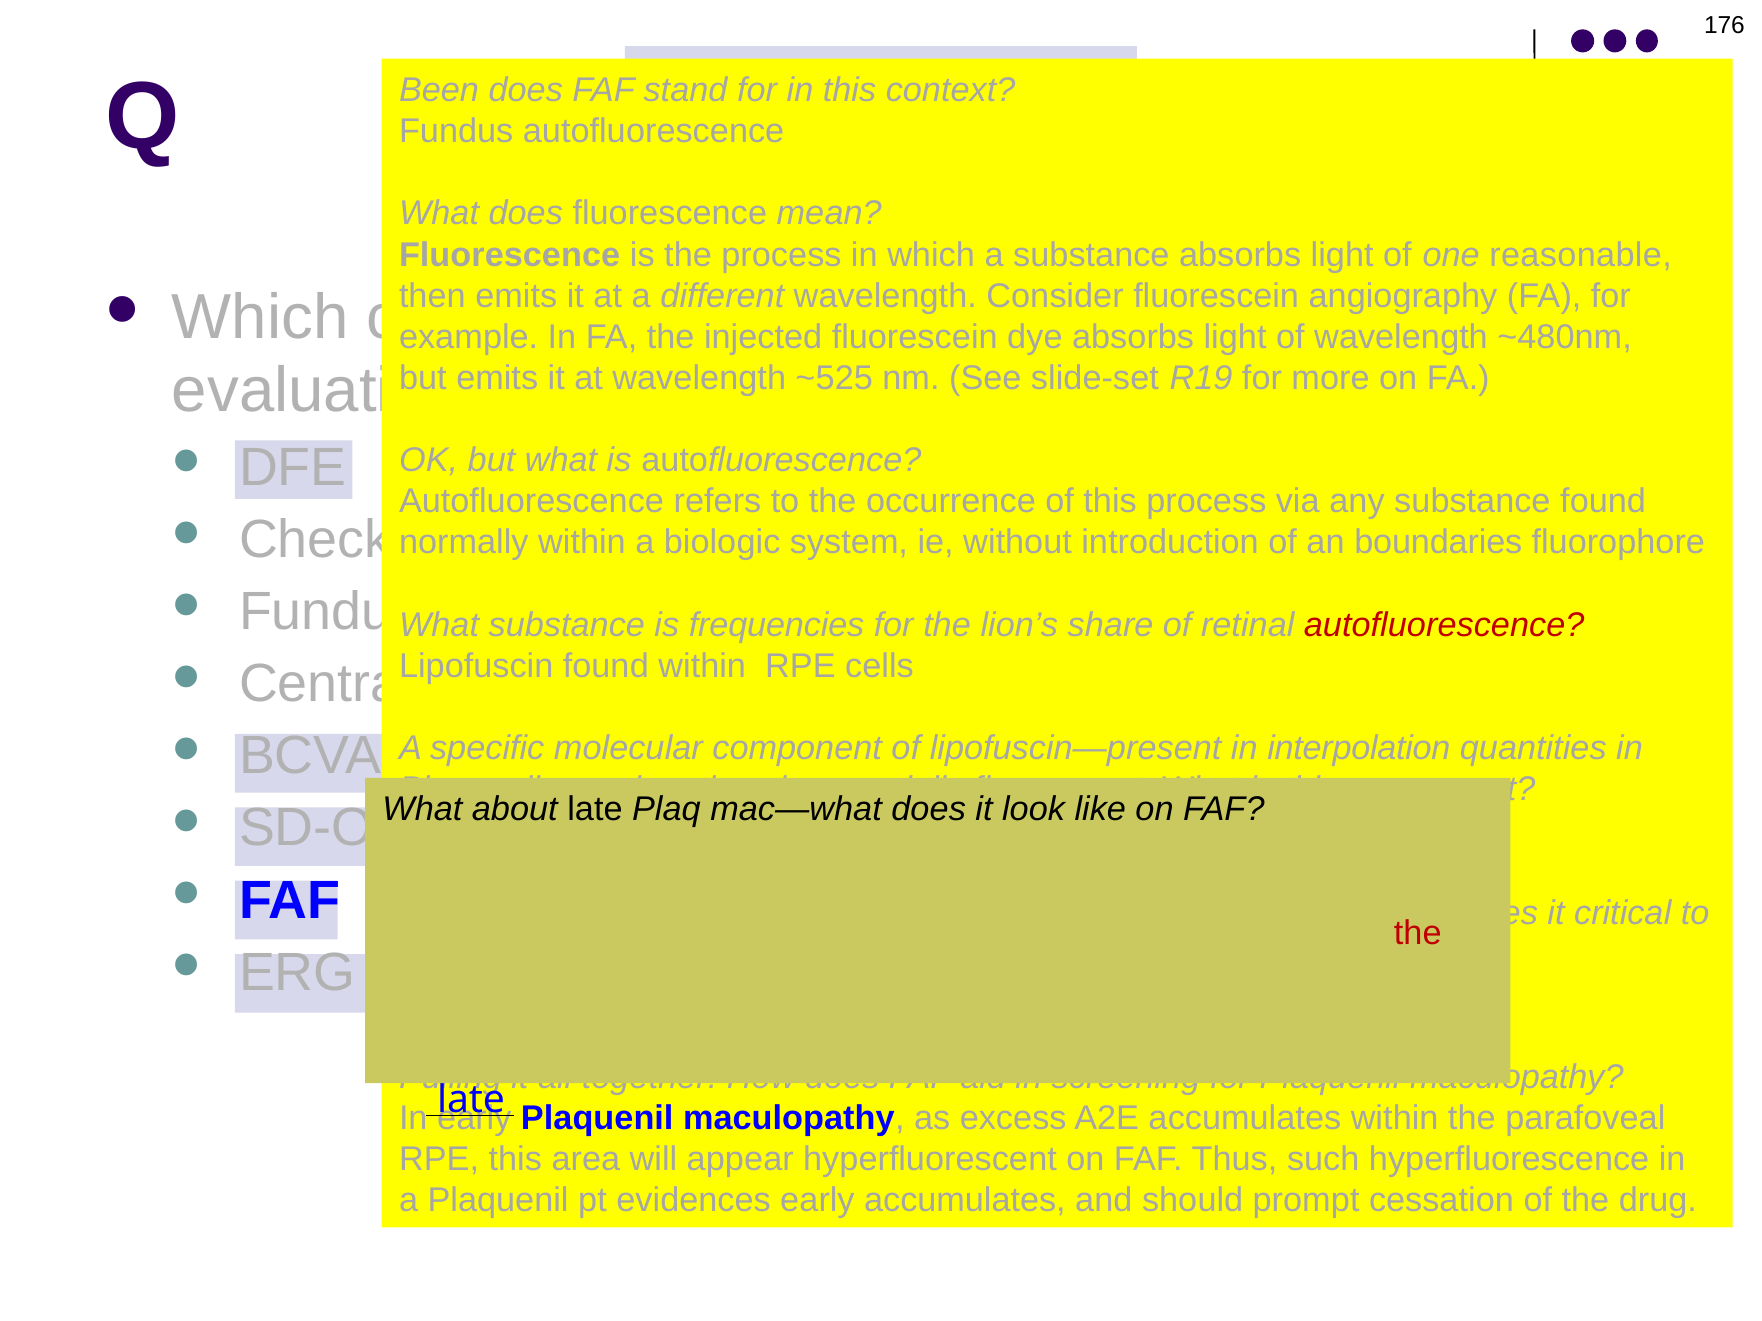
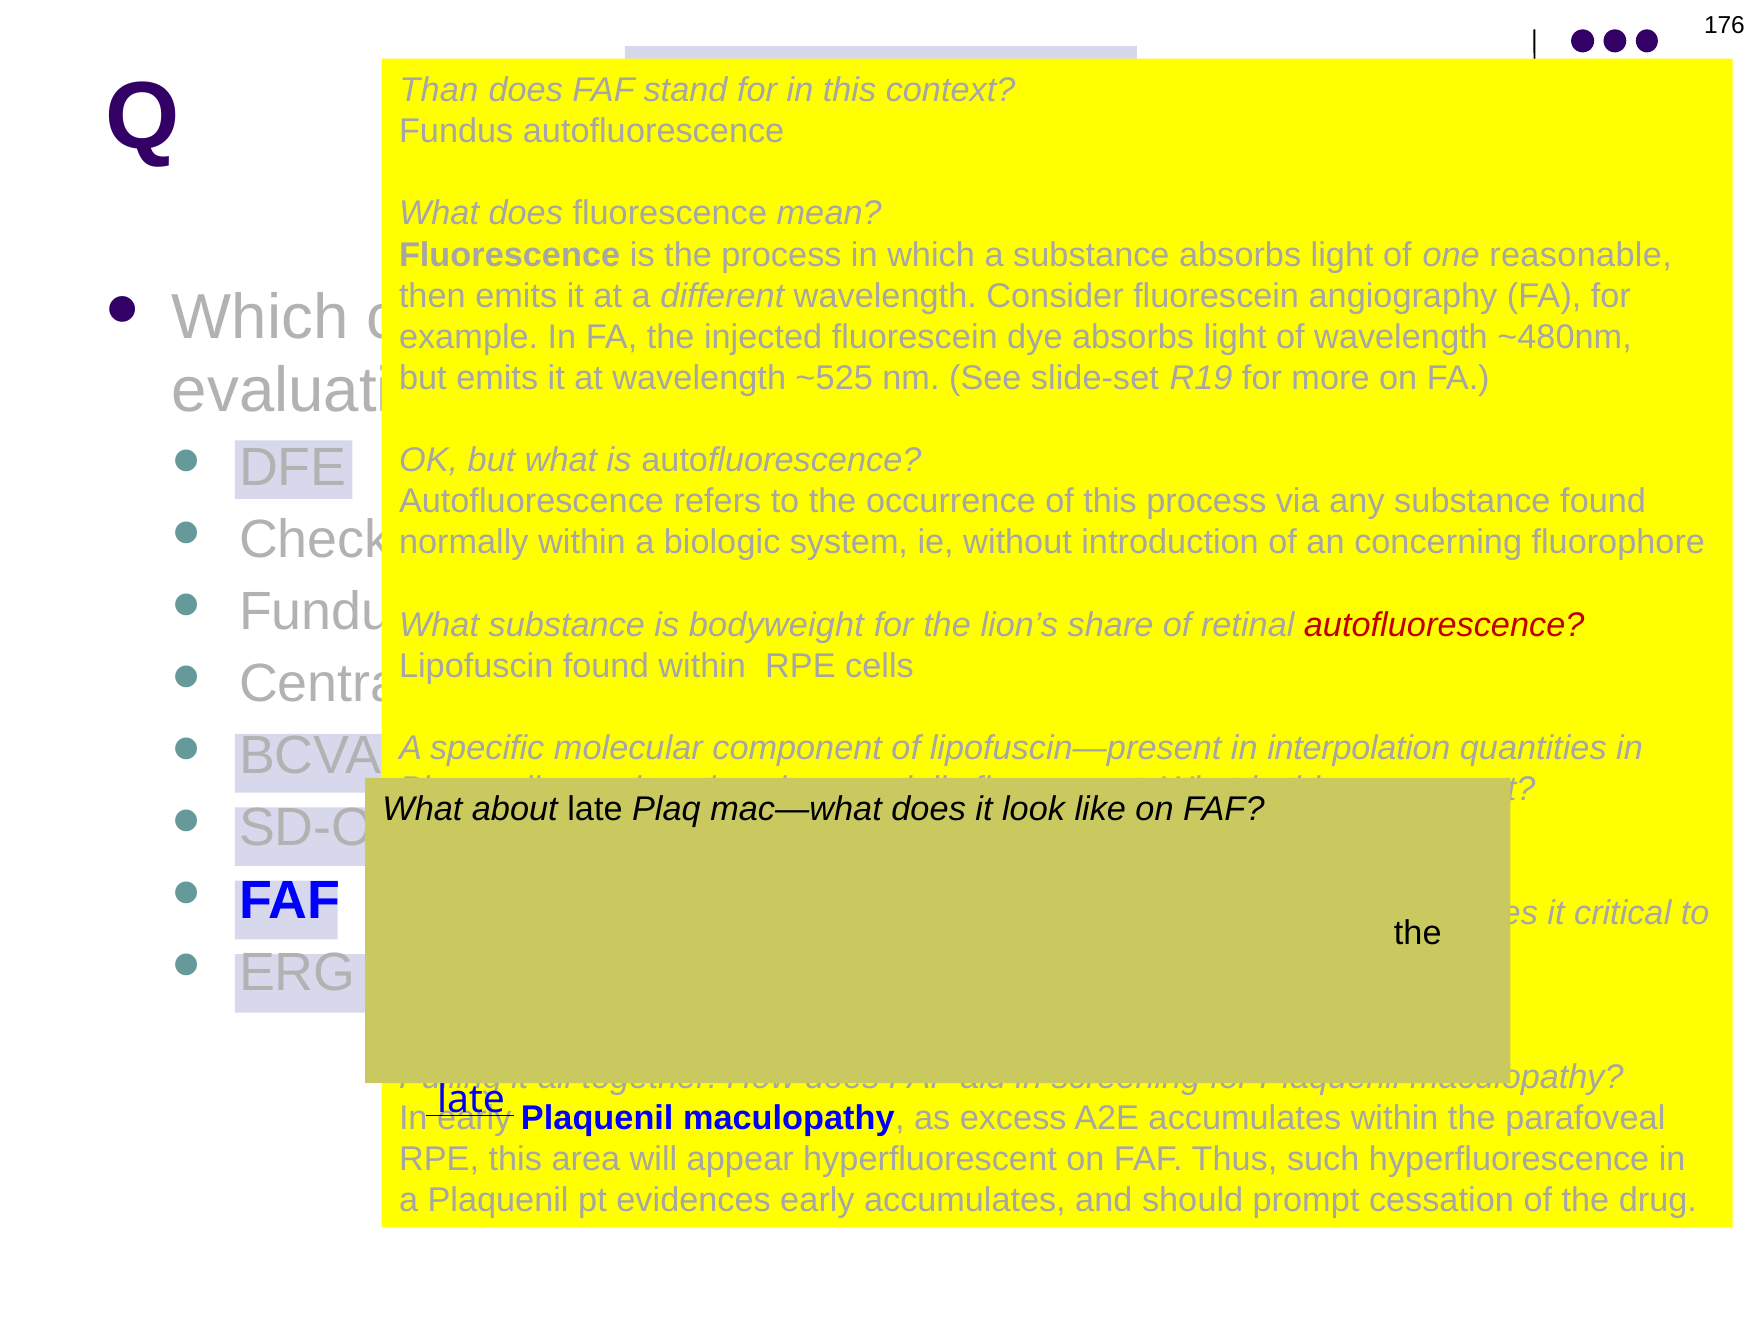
Been: Been -> Than
boundaries: boundaries -> concerning
frequencies: frequencies -> bodyweight
the at (1418, 933) colour: red -> black
